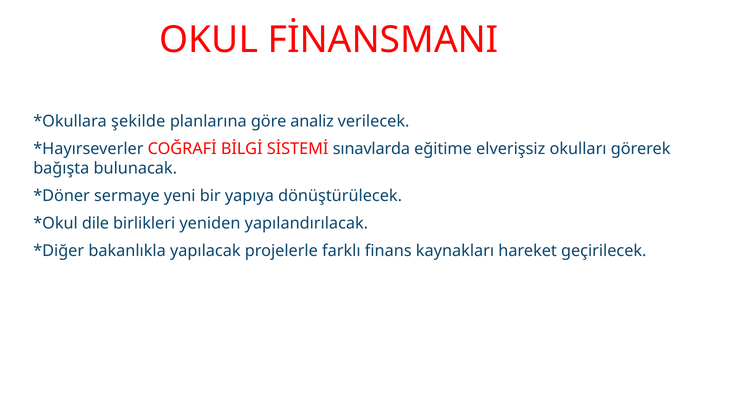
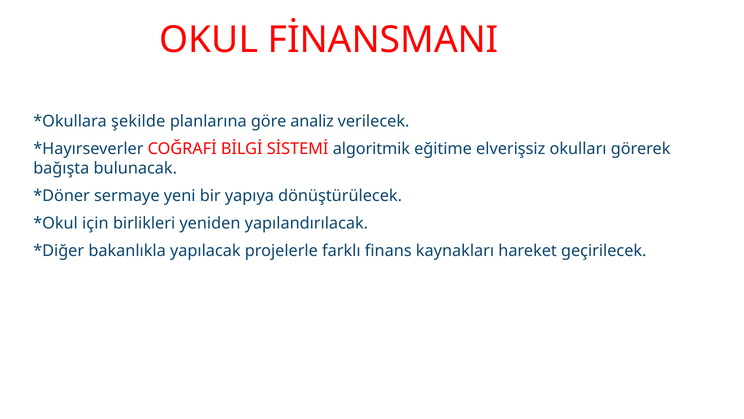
sınavlarda: sınavlarda -> algoritmik
dile: dile -> için
